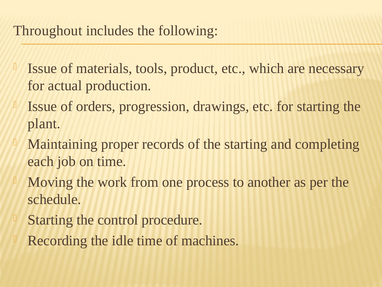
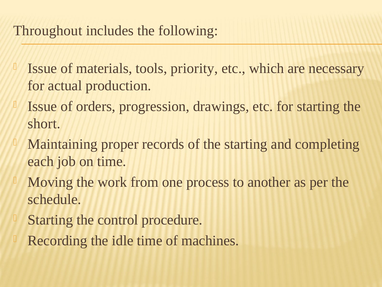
product: product -> priority
plant: plant -> short
